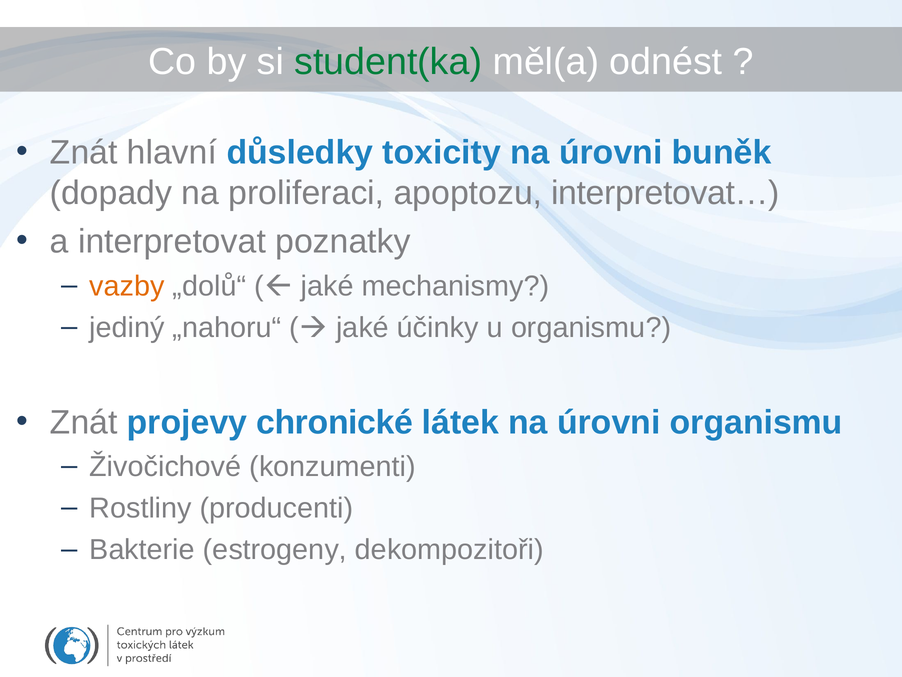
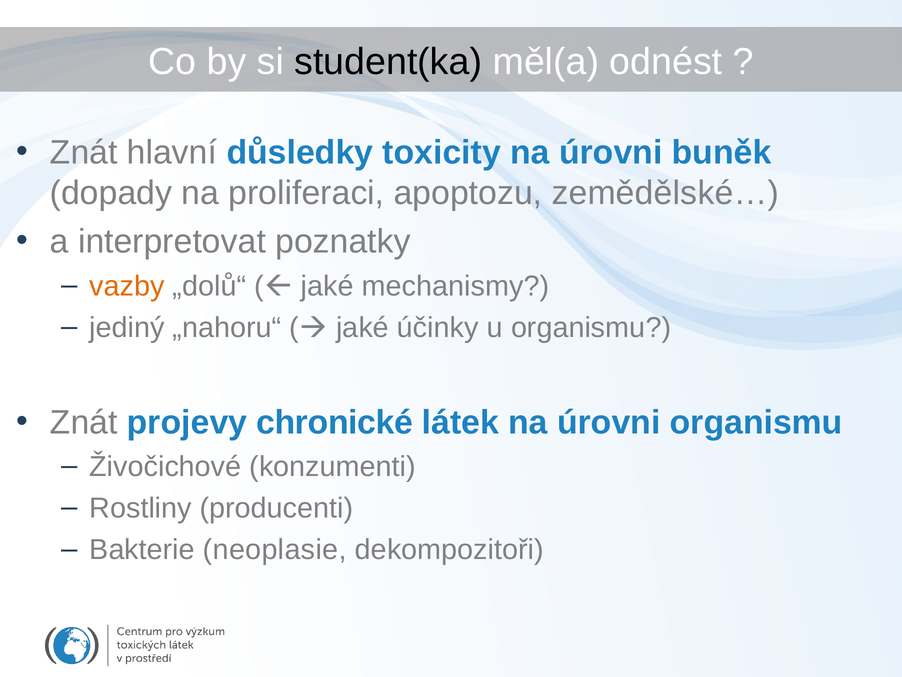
student(ka colour: green -> black
interpretovat…: interpretovat… -> zemědělské…
estrogeny: estrogeny -> neoplasie
